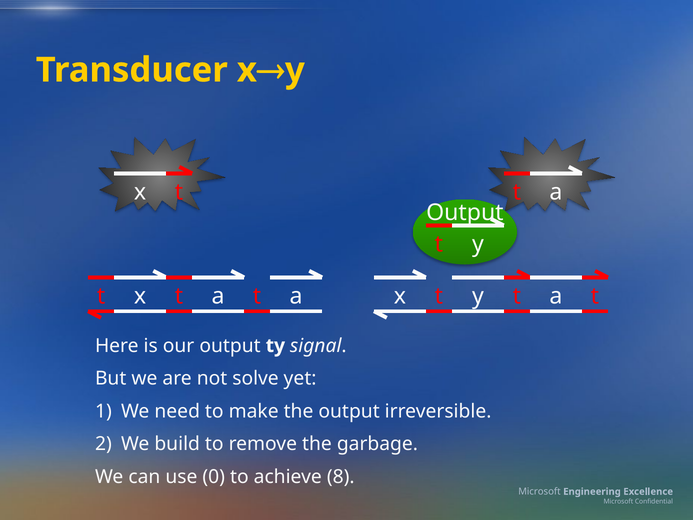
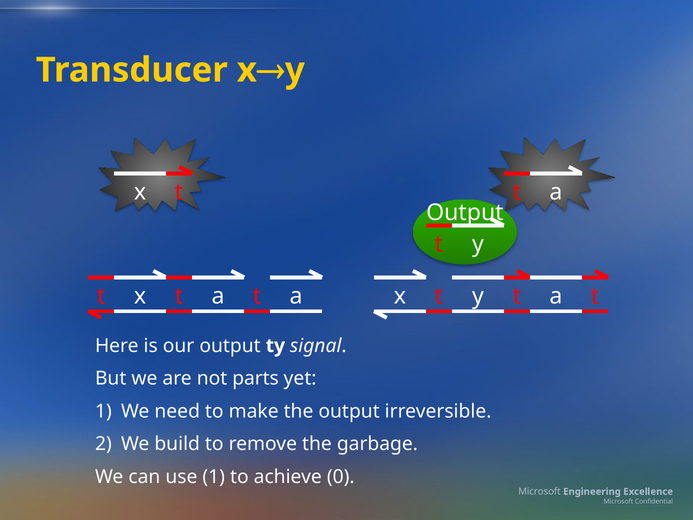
solve: solve -> parts
use 0: 0 -> 1
8: 8 -> 0
